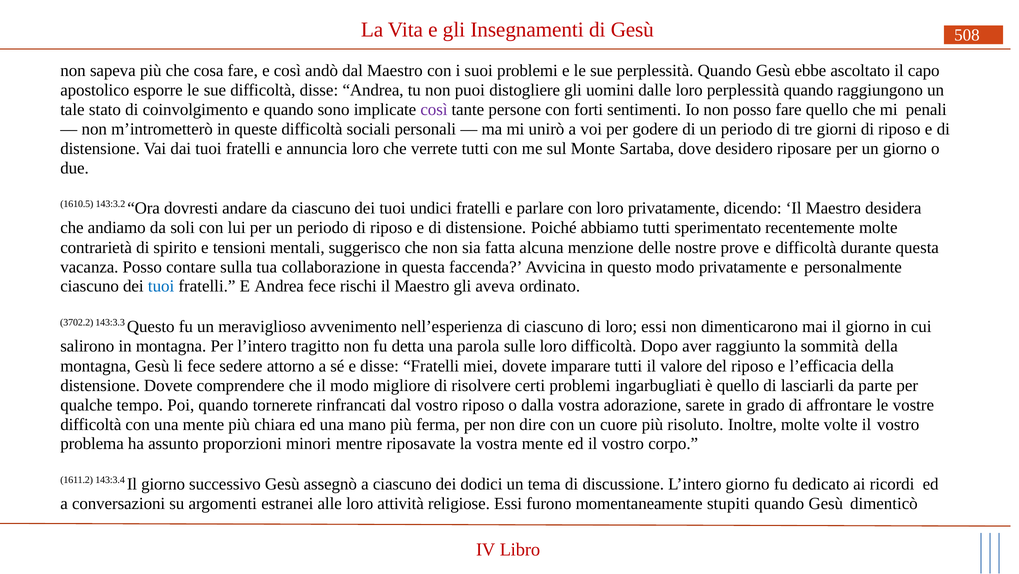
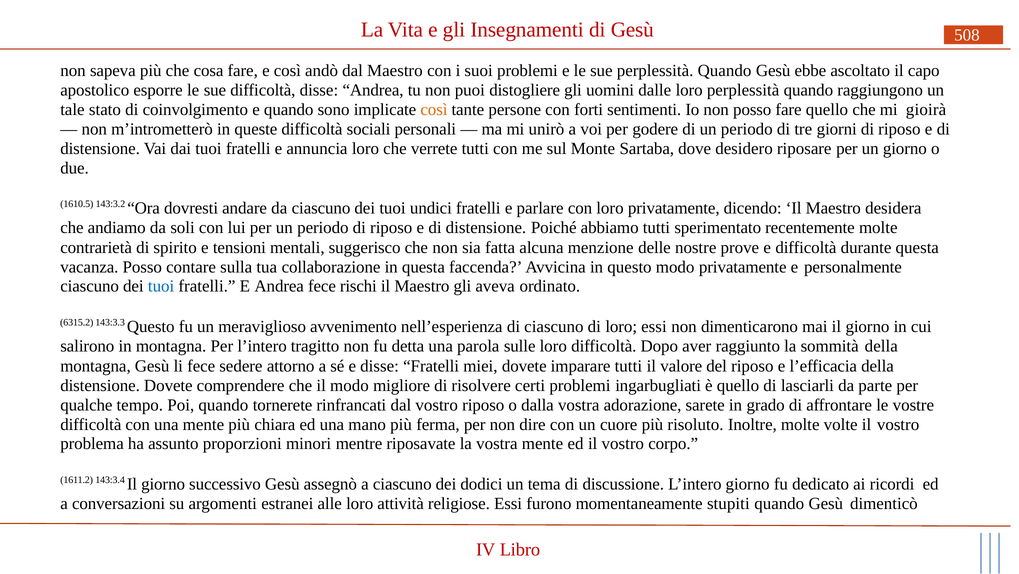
così at (434, 110) colour: purple -> orange
penali: penali -> gioirà
3702.2: 3702.2 -> 6315.2
